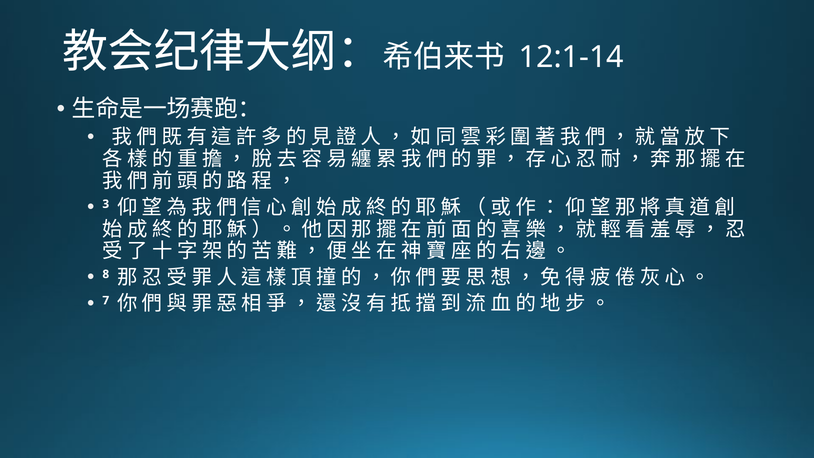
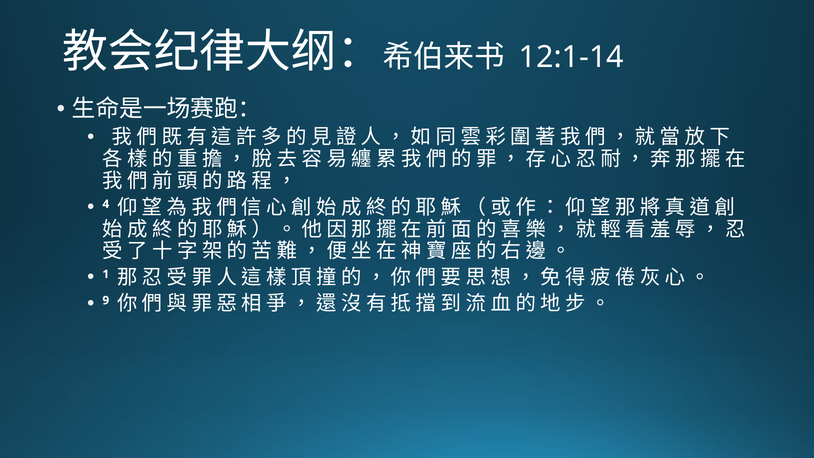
3: 3 -> 4
8: 8 -> 1
7: 7 -> 9
